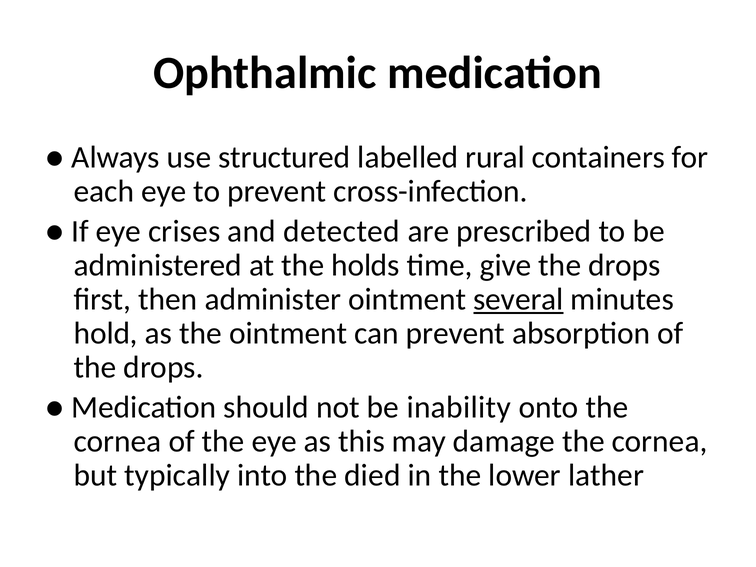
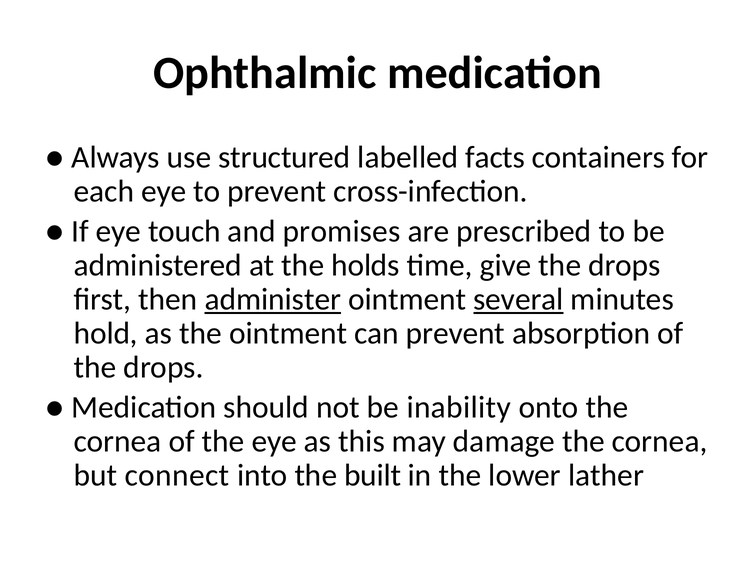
rural: rural -> facts
crises: crises -> touch
detected: detected -> promises
administer underline: none -> present
typically: typically -> connect
died: died -> built
